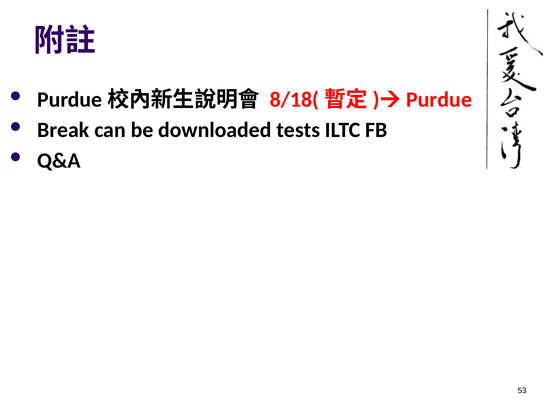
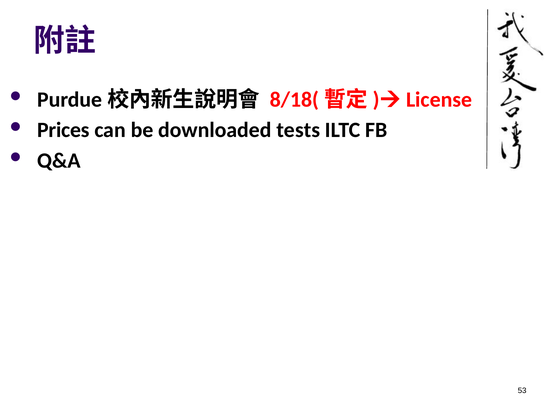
Purdue: Purdue -> License
Break: Break -> Prices
